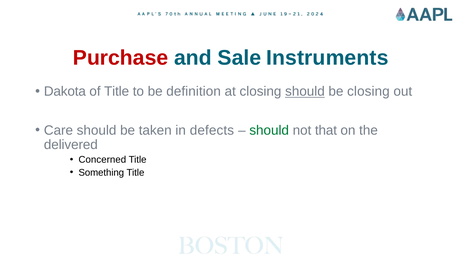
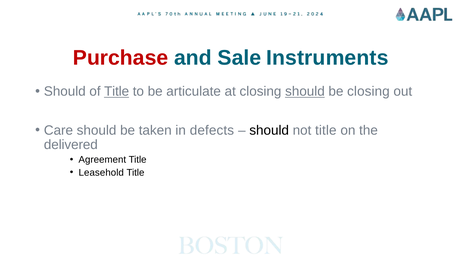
Dakota at (65, 91): Dakota -> Should
Title at (117, 91) underline: none -> present
definition: definition -> articulate
should at (269, 130) colour: green -> black
not that: that -> title
Concerned: Concerned -> Agreement
Something: Something -> Leasehold
